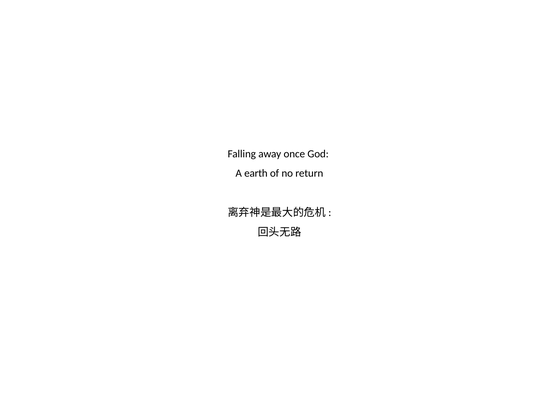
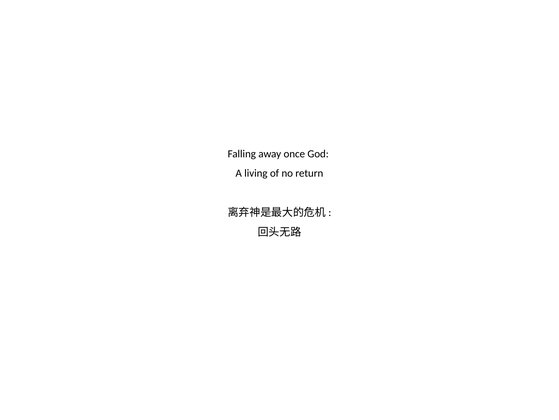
earth: earth -> living
